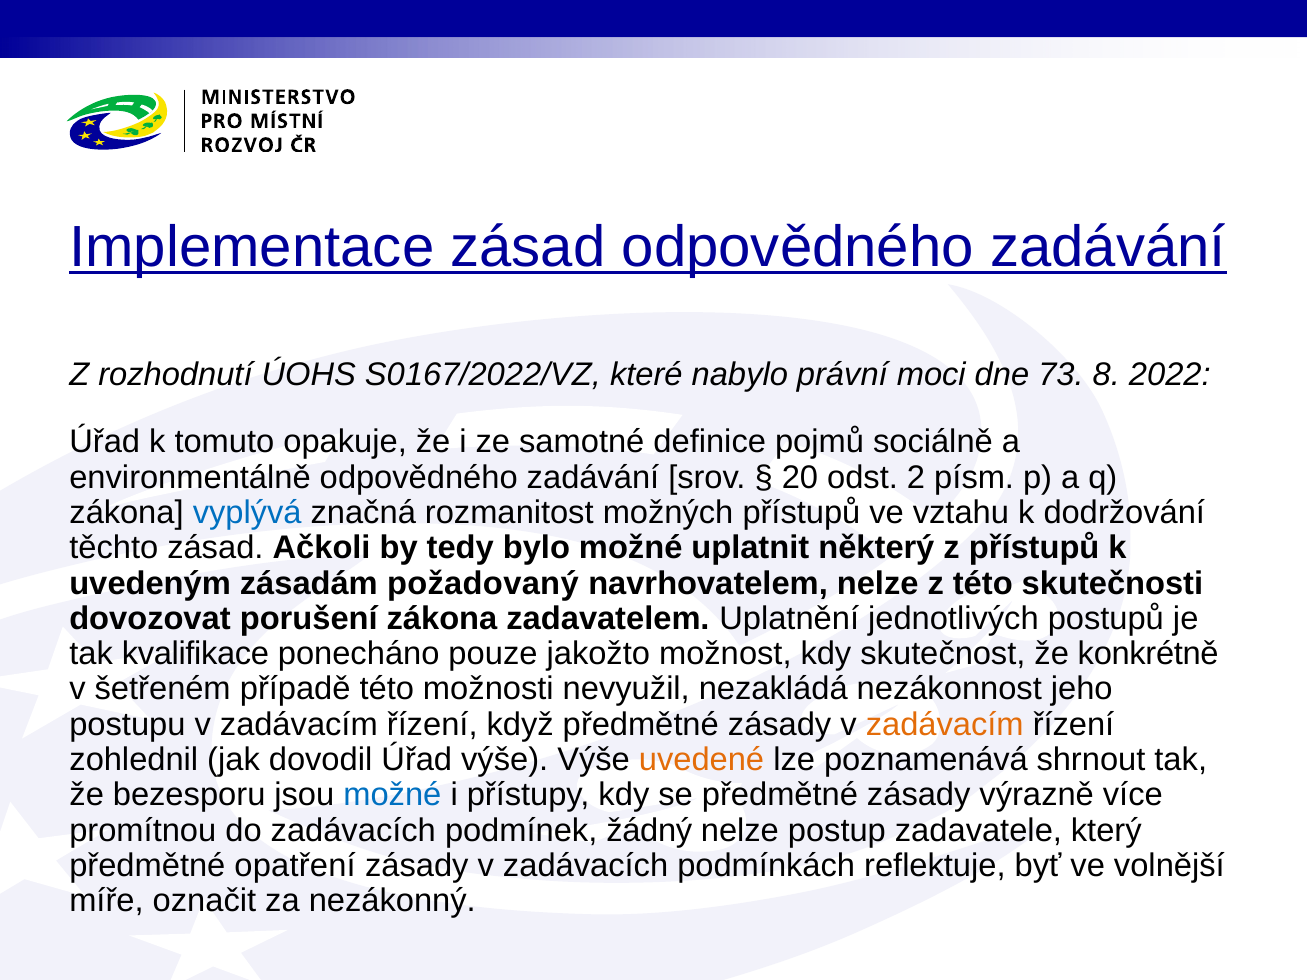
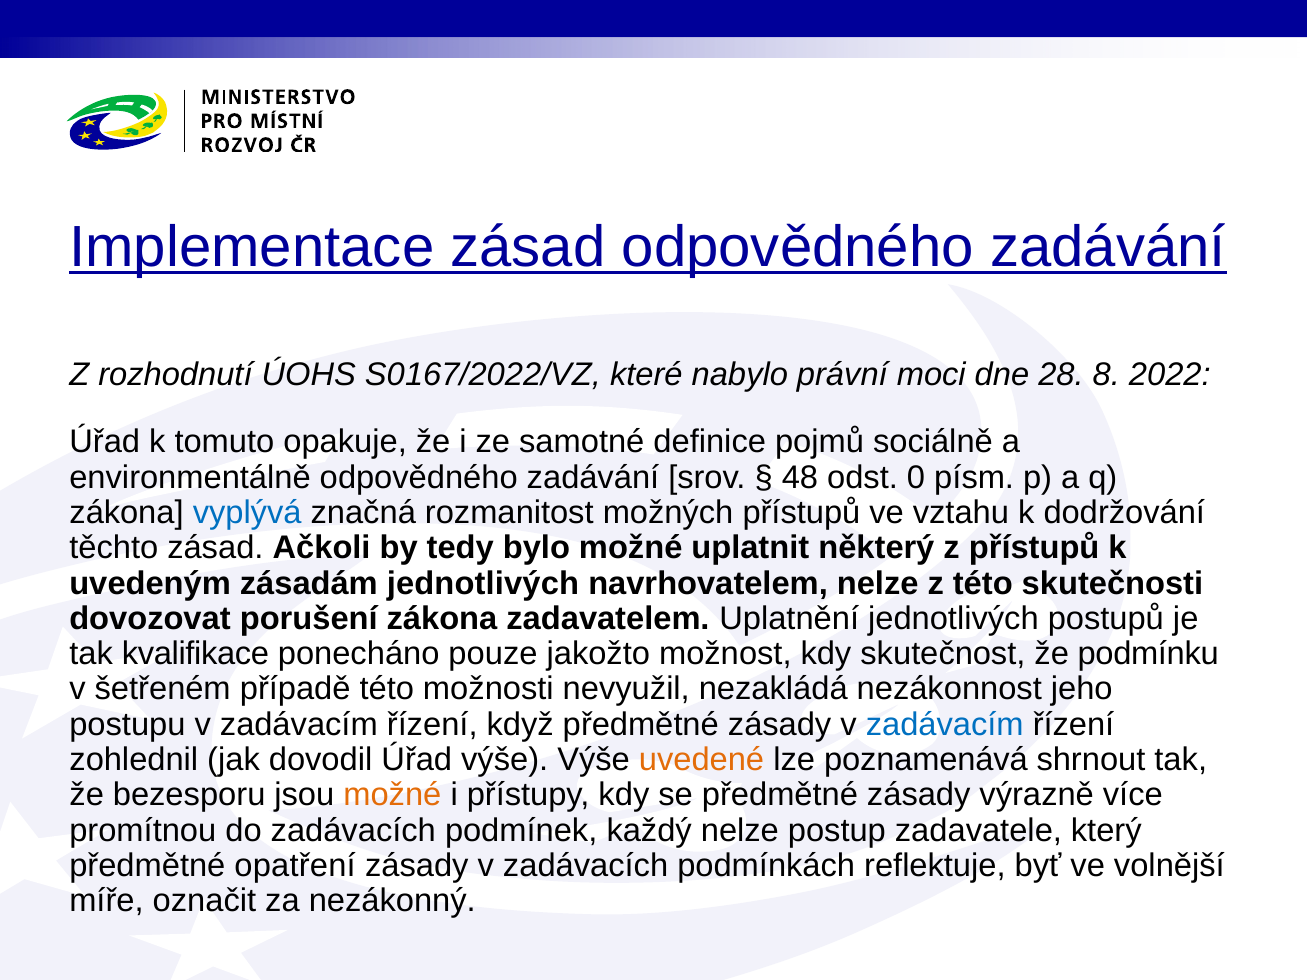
73: 73 -> 28
20: 20 -> 48
2: 2 -> 0
zásadám požadovaný: požadovaný -> jednotlivých
konkrétně: konkrétně -> podmínku
zadávacím at (945, 725) colour: orange -> blue
možné at (392, 795) colour: blue -> orange
žádný: žádný -> každý
